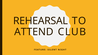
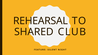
ATTEND: ATTEND -> SHARED
